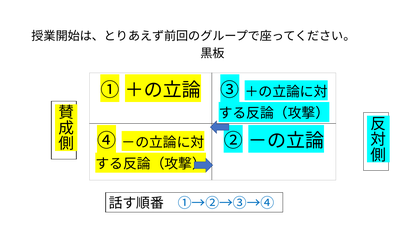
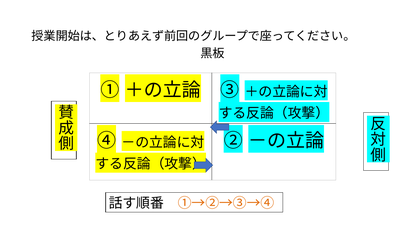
①→②→③→④ colour: blue -> orange
